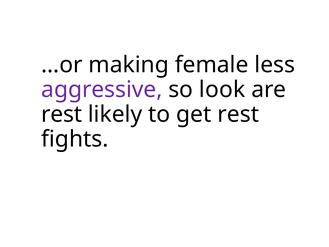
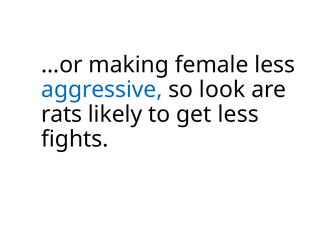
aggressive colour: purple -> blue
rest at (62, 114): rest -> rats
get rest: rest -> less
